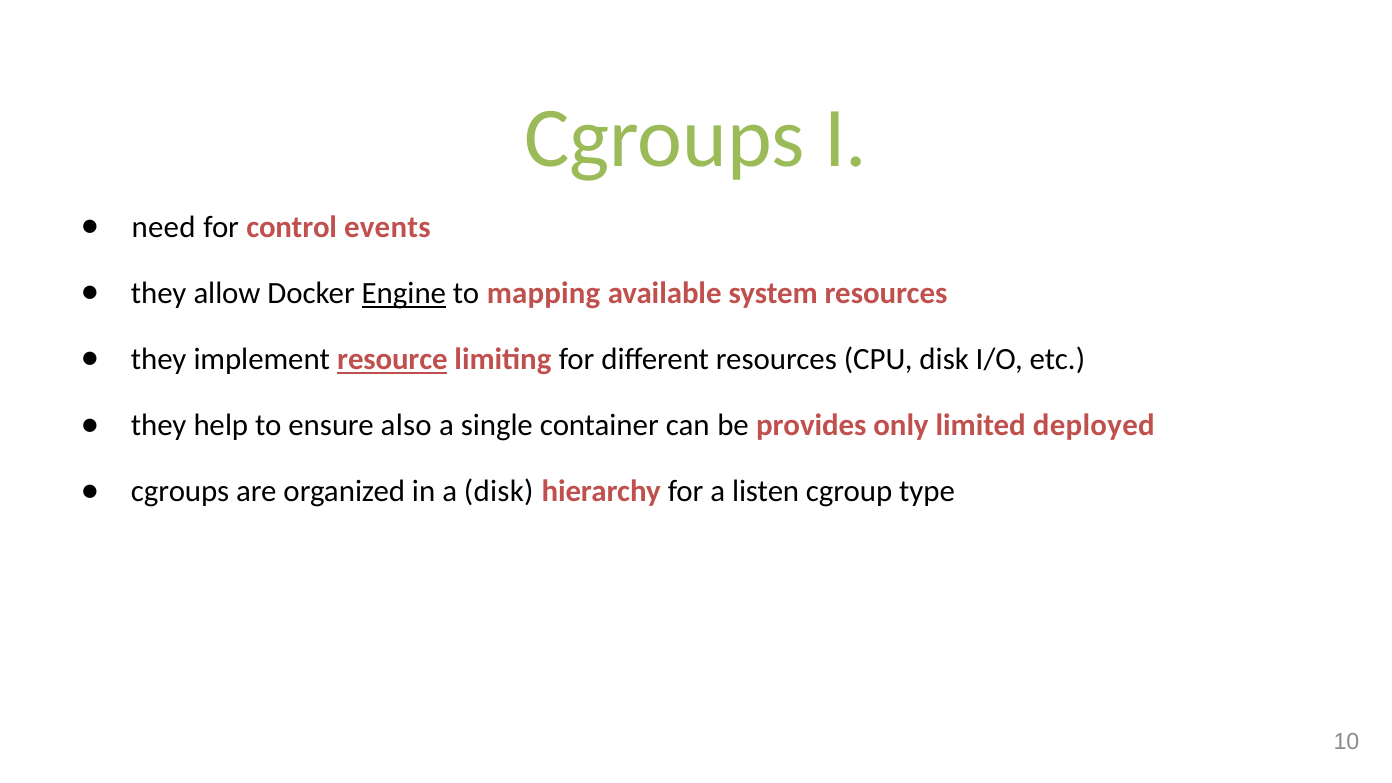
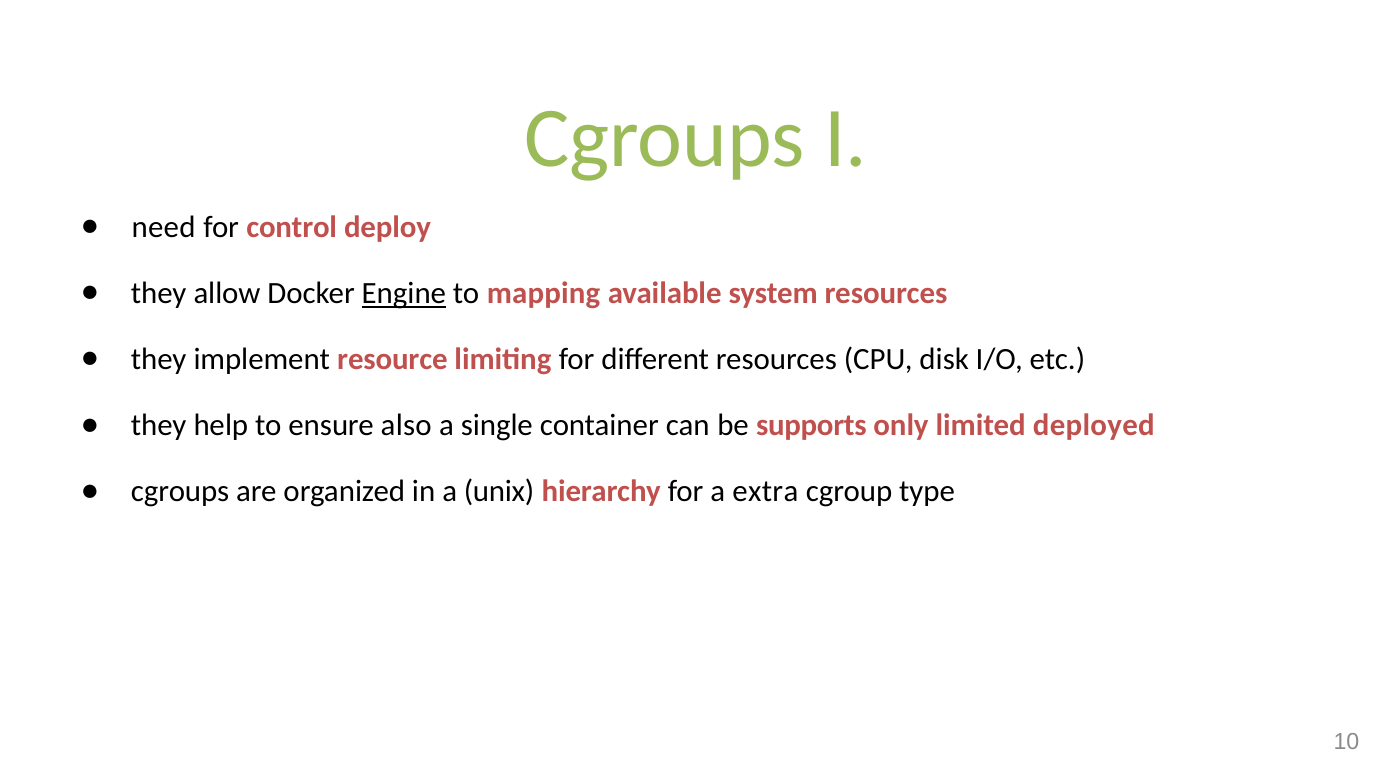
events: events -> deploy
resource underline: present -> none
provides: provides -> supports
a disk: disk -> unix
listen: listen -> extra
